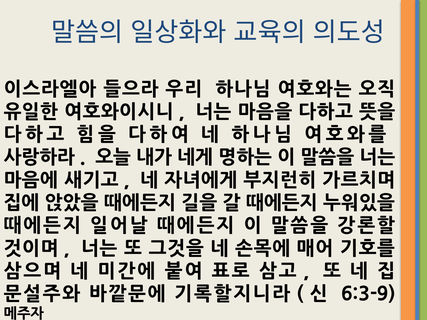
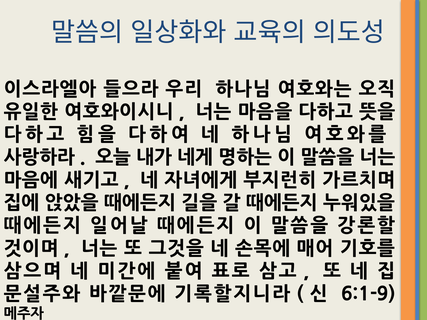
6:3-9: 6:3-9 -> 6:1-9
